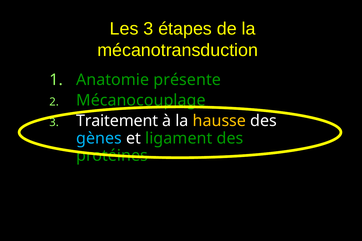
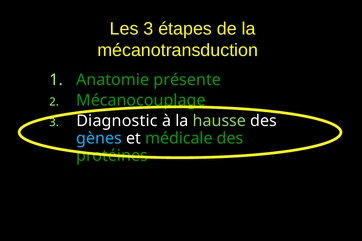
Traitement: Traitement -> Diagnostic
hausse colour: yellow -> light green
ligament: ligament -> médicale
